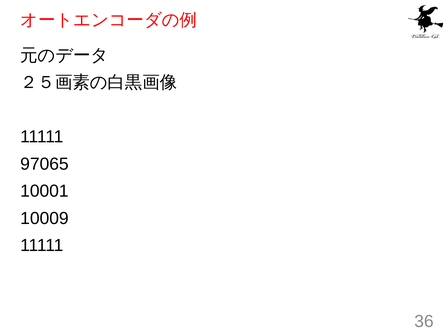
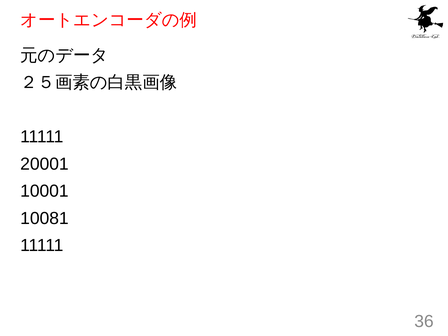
97065: 97065 -> 20001
10009: 10009 -> 10081
